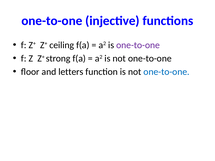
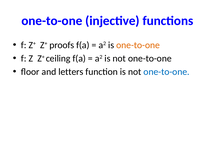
ceiling: ceiling -> proofs
one-to-one at (138, 45) colour: purple -> orange
strong: strong -> ceiling
